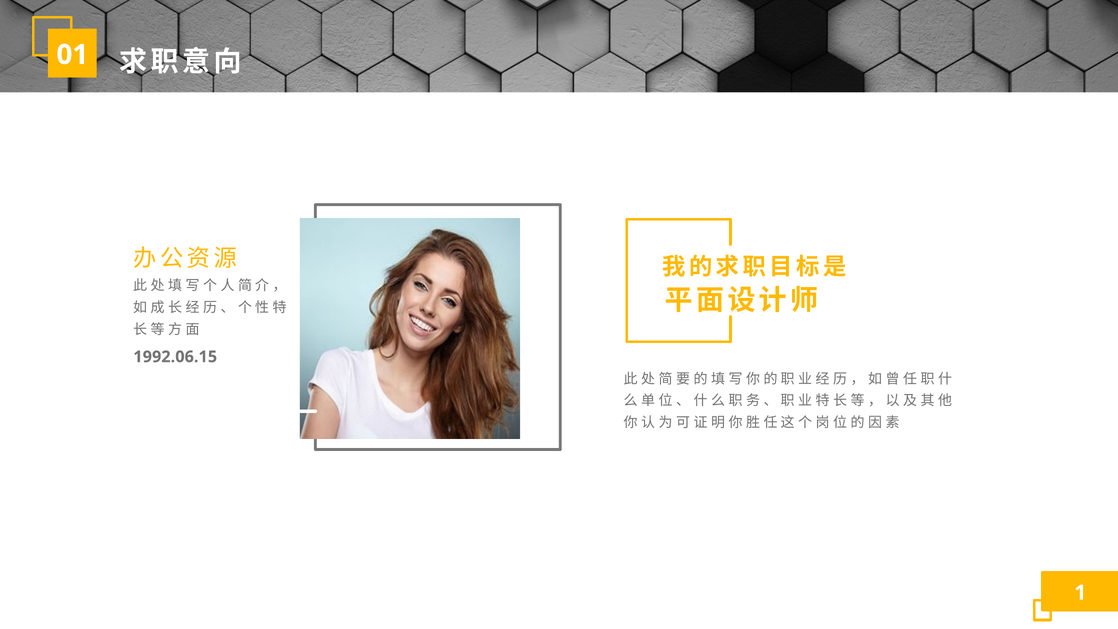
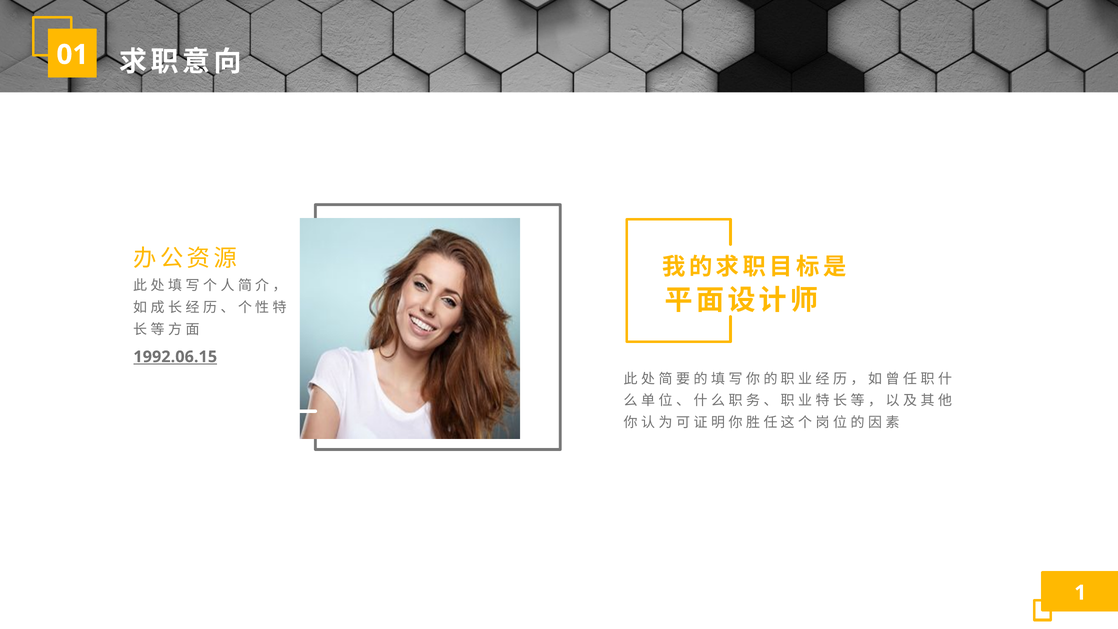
1992.06.15 underline: none -> present
